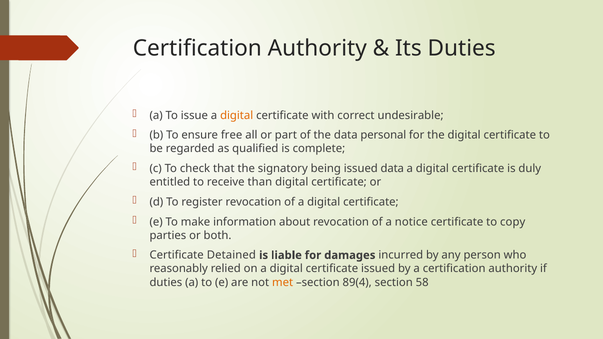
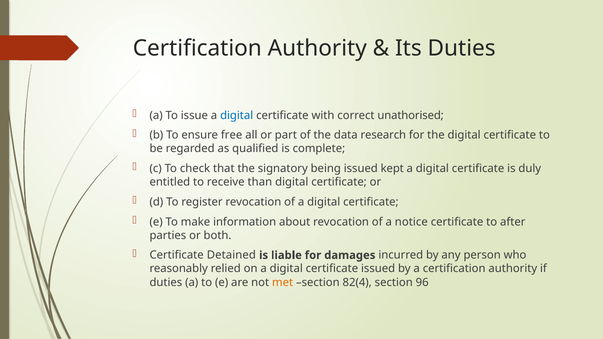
digital at (237, 115) colour: orange -> blue
undesirable: undesirable -> unathorised
personal: personal -> research
issued data: data -> kept
copy: copy -> after
89(4: 89(4 -> 82(4
58: 58 -> 96
